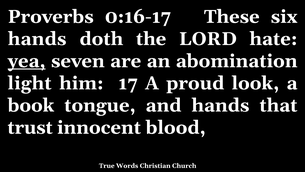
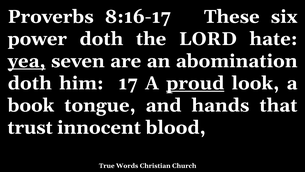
0:16-17: 0:16-17 -> 8:16-17
hands at (37, 39): hands -> power
light at (30, 83): light -> doth
proud underline: none -> present
